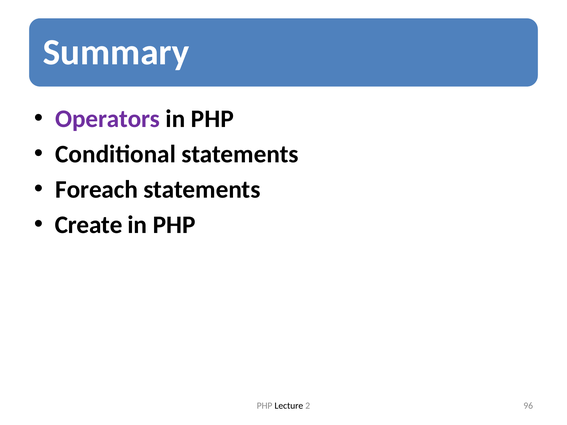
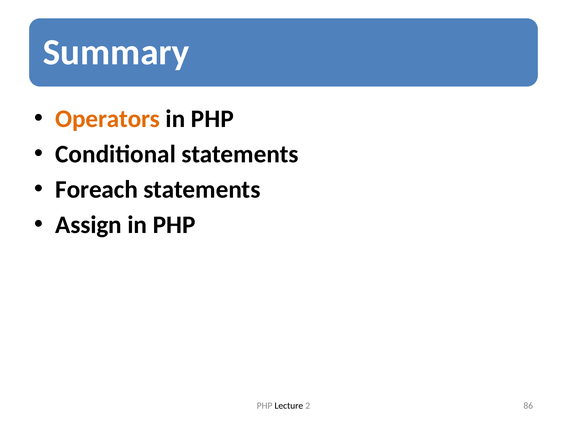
Operators colour: purple -> orange
Create: Create -> Assign
96: 96 -> 86
